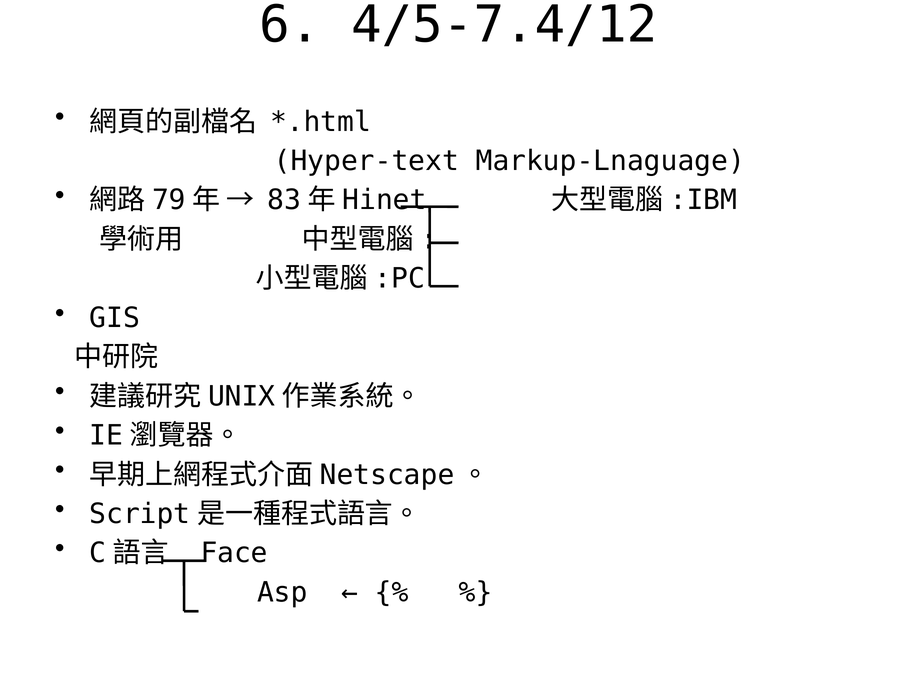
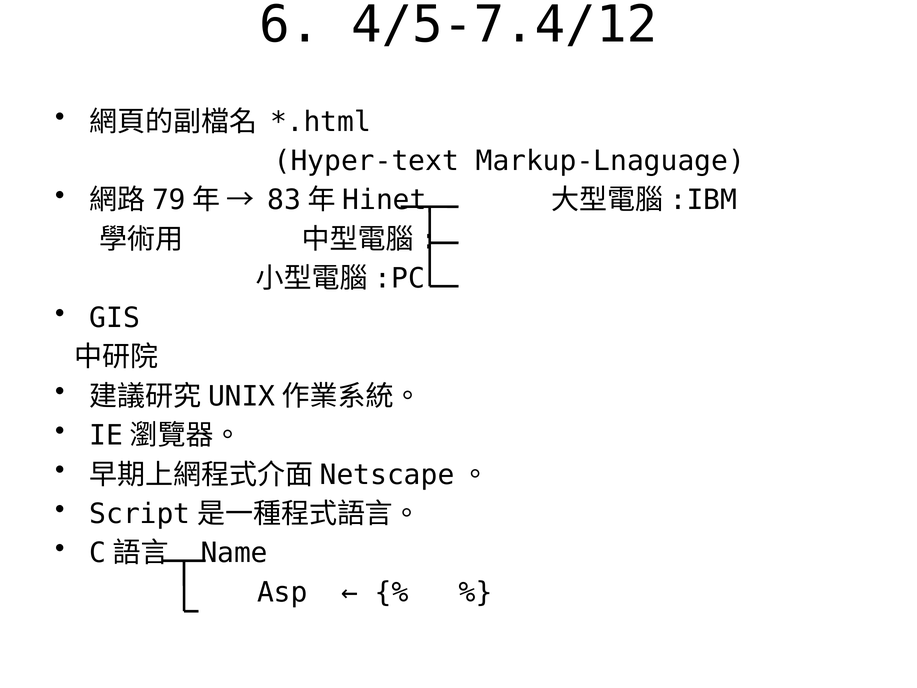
Face: Face -> Name
